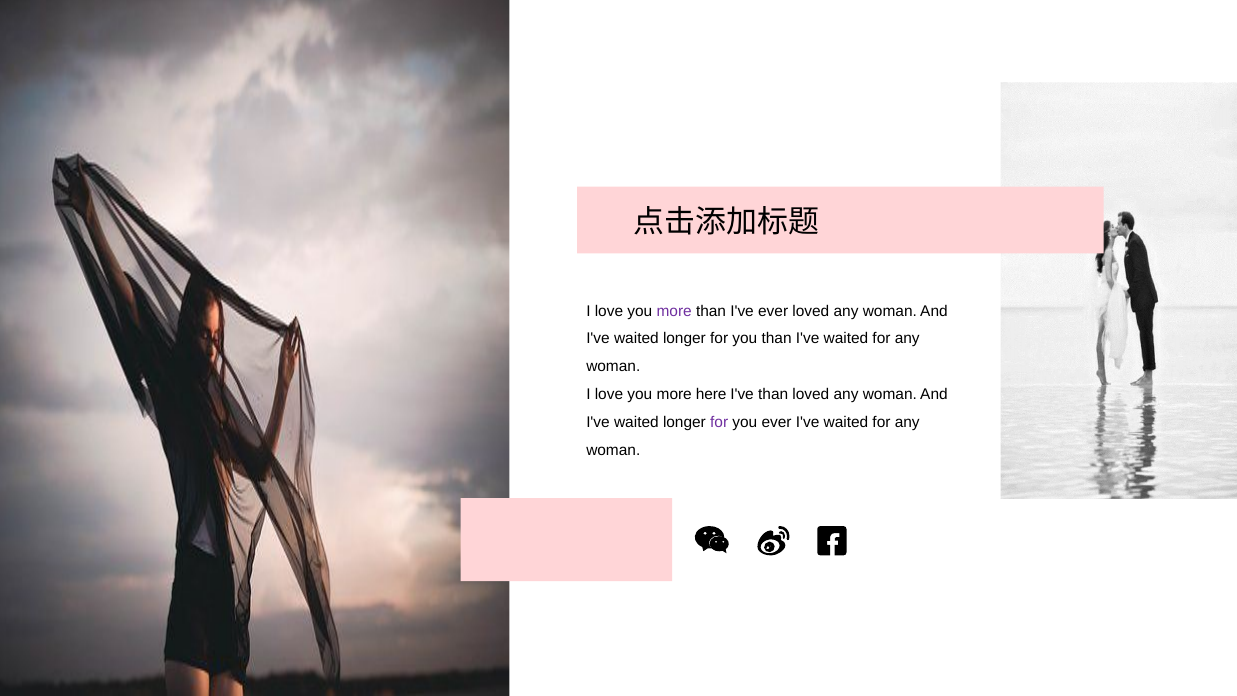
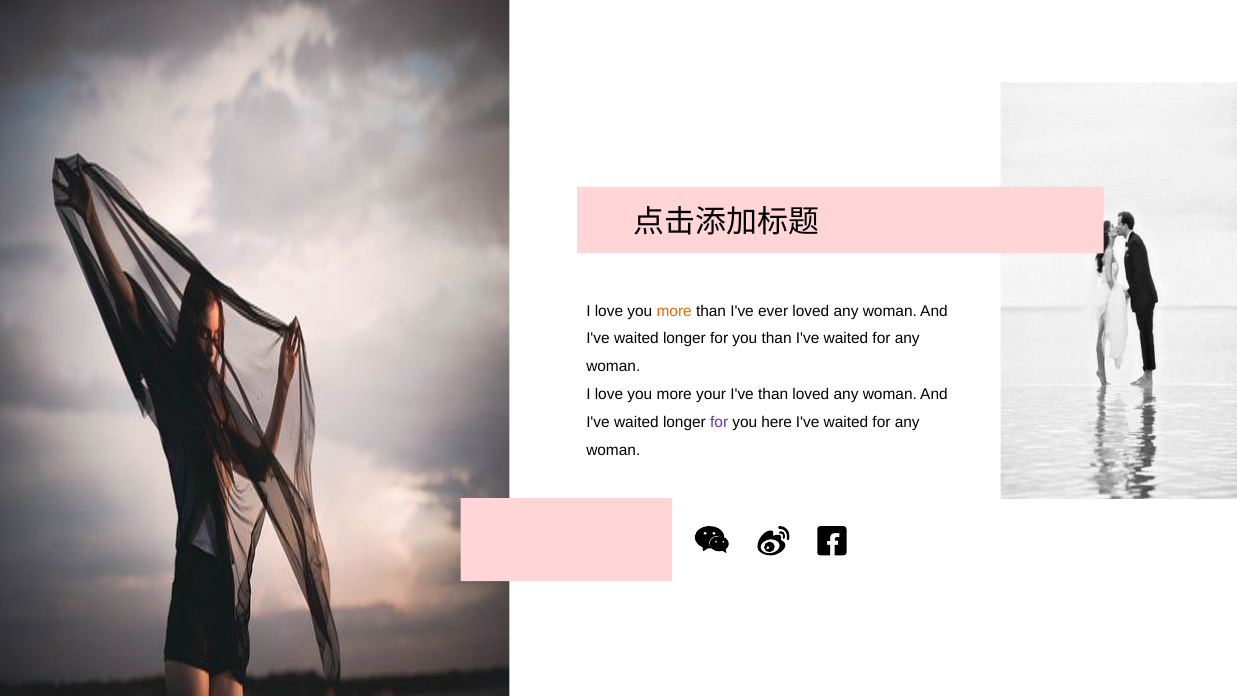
more at (674, 311) colour: purple -> orange
here: here -> your
you ever: ever -> here
